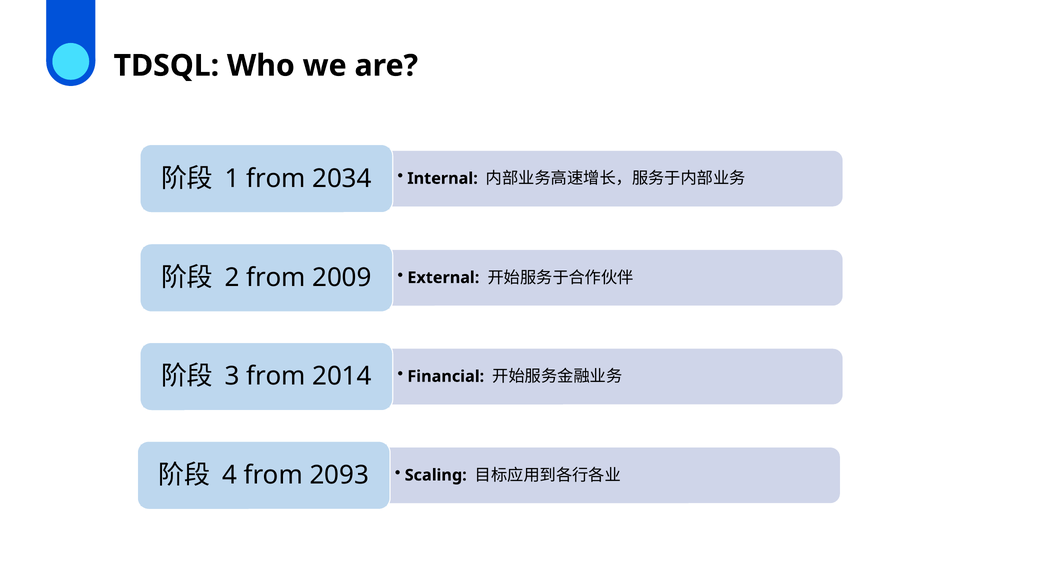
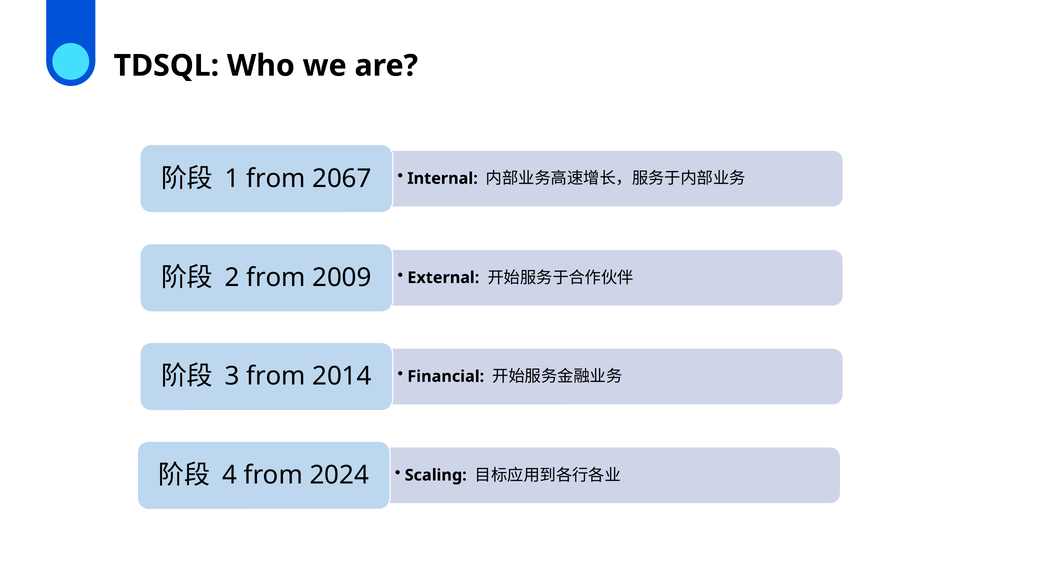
2034: 2034 -> 2067
2093: 2093 -> 2024
